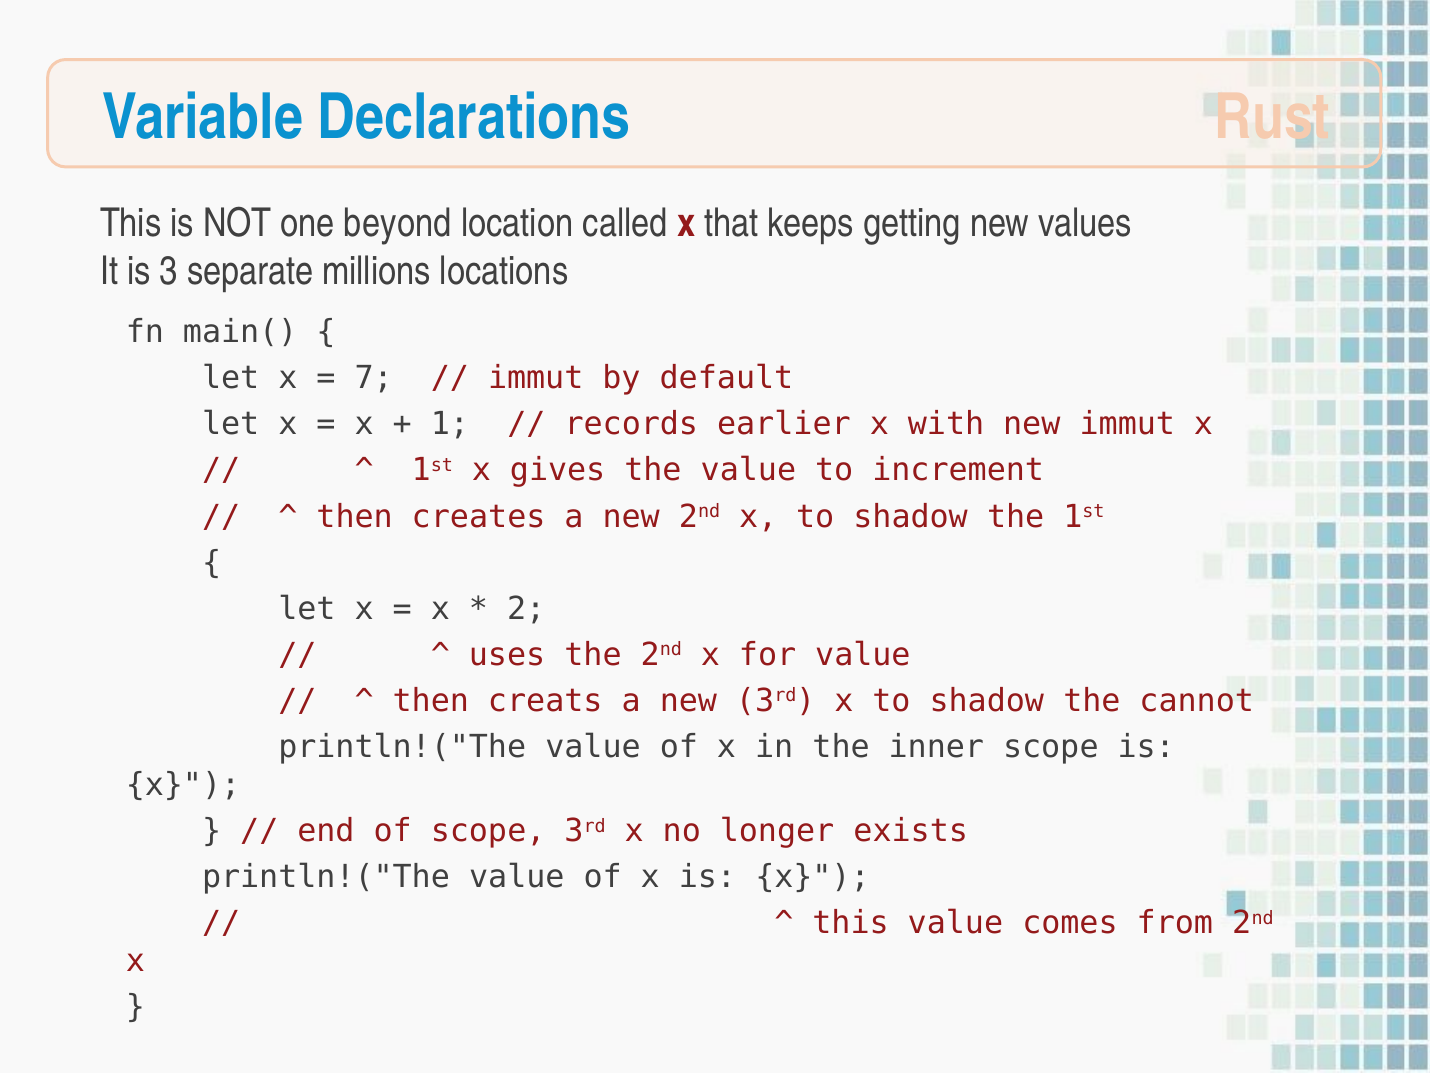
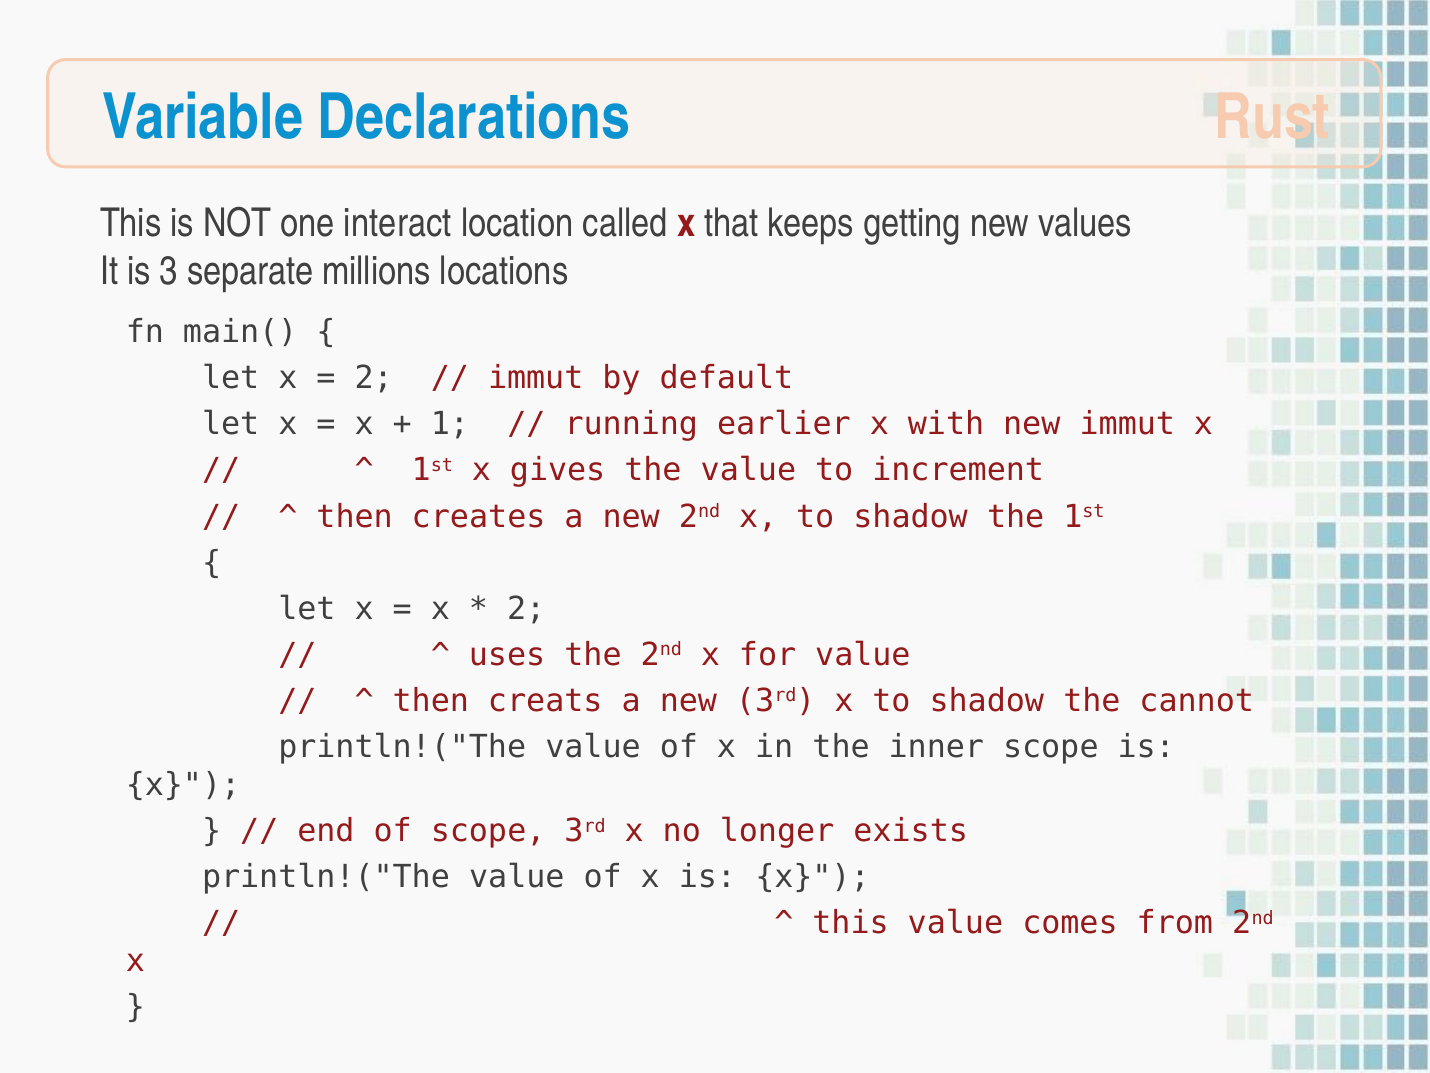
beyond: beyond -> interact
7 at (374, 378): 7 -> 2
records: records -> running
